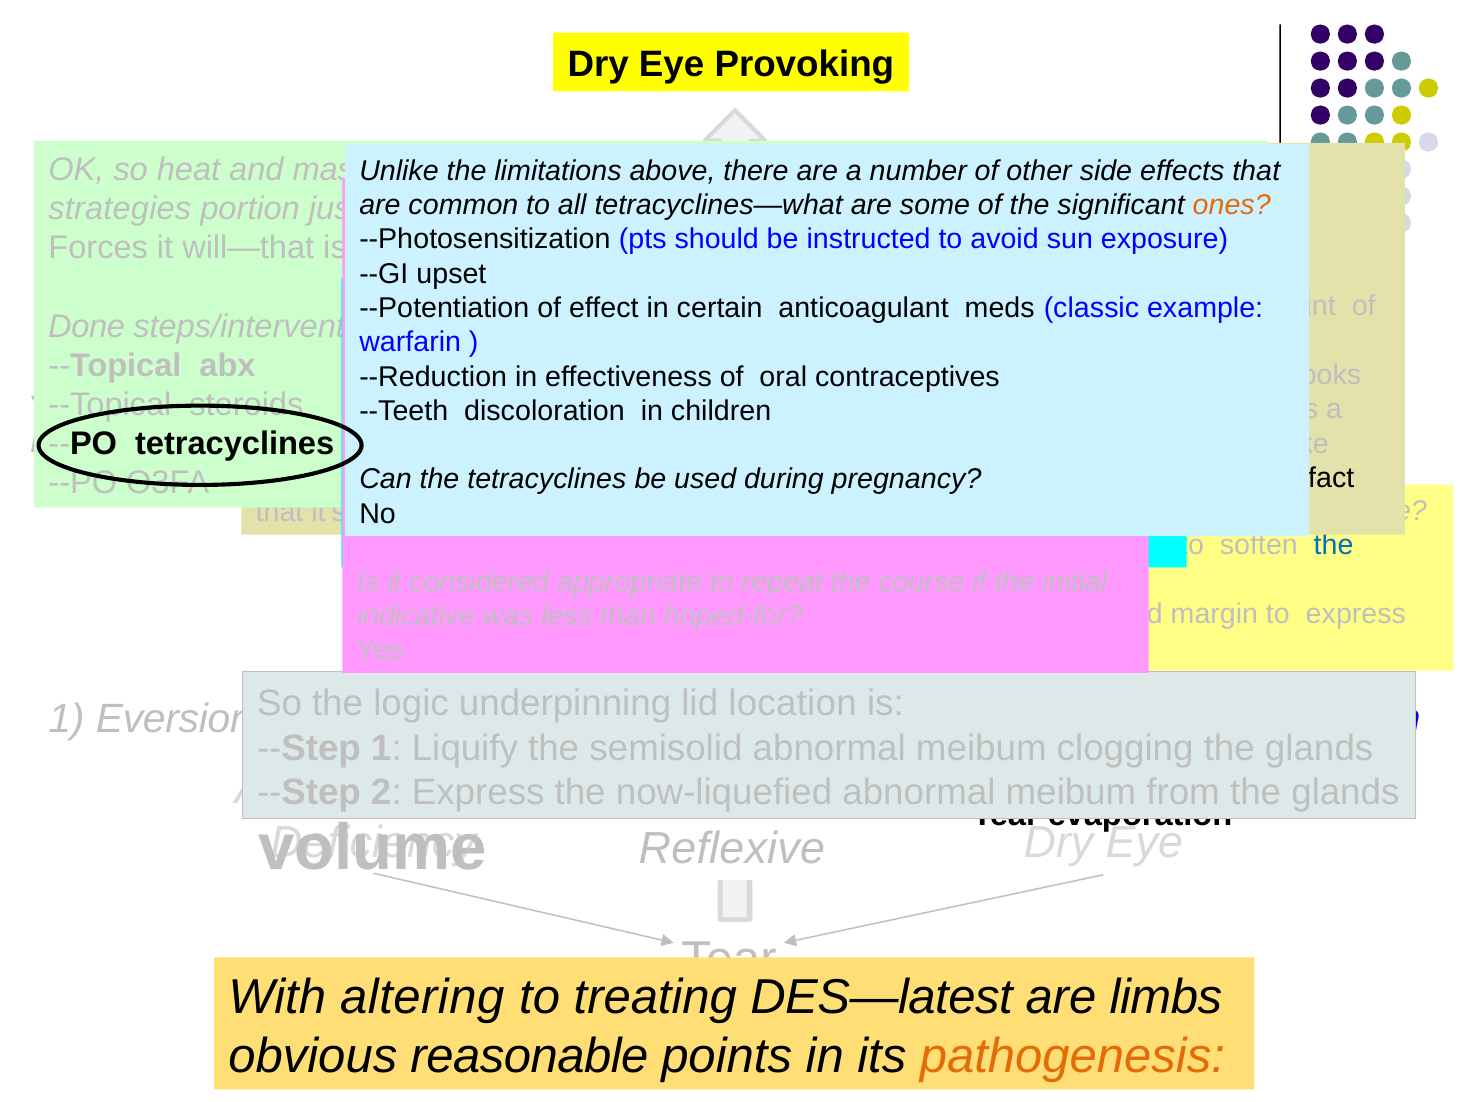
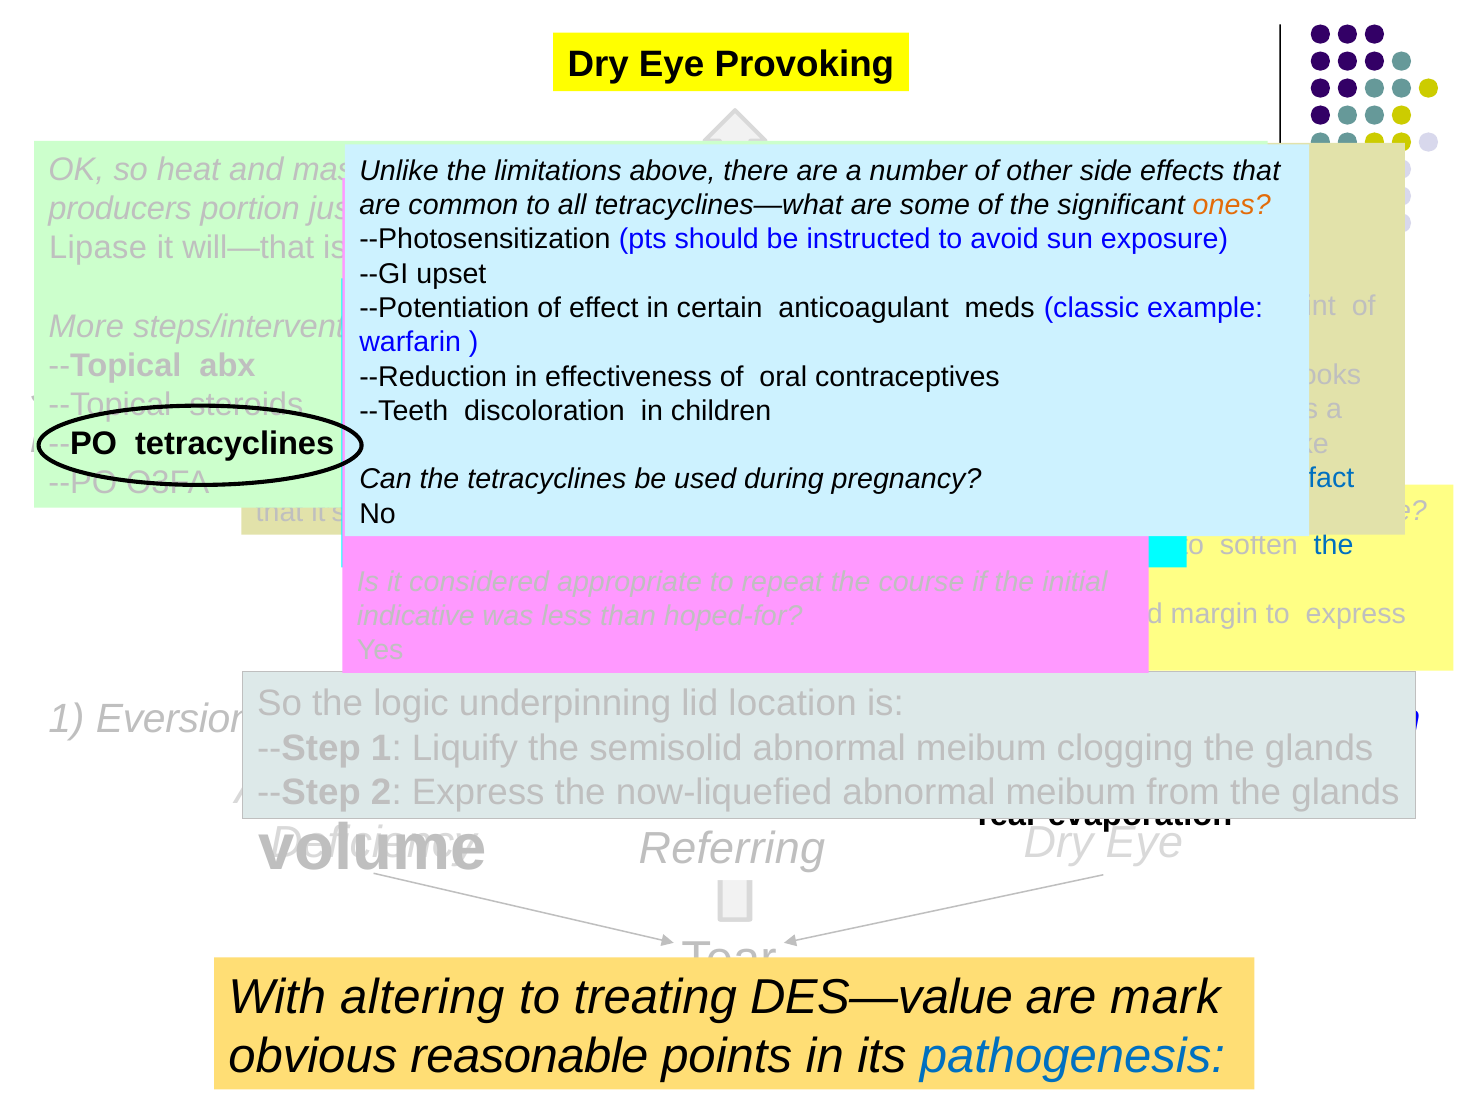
strategies: strategies -> producers
Forces: Forces -> Lipase
Done: Done -> More
fact colour: black -> blue
Reflexive: Reflexive -> Referring
DES—latest: DES—latest -> DES—value
limbs: limbs -> mark
pathogenesis colour: orange -> blue
